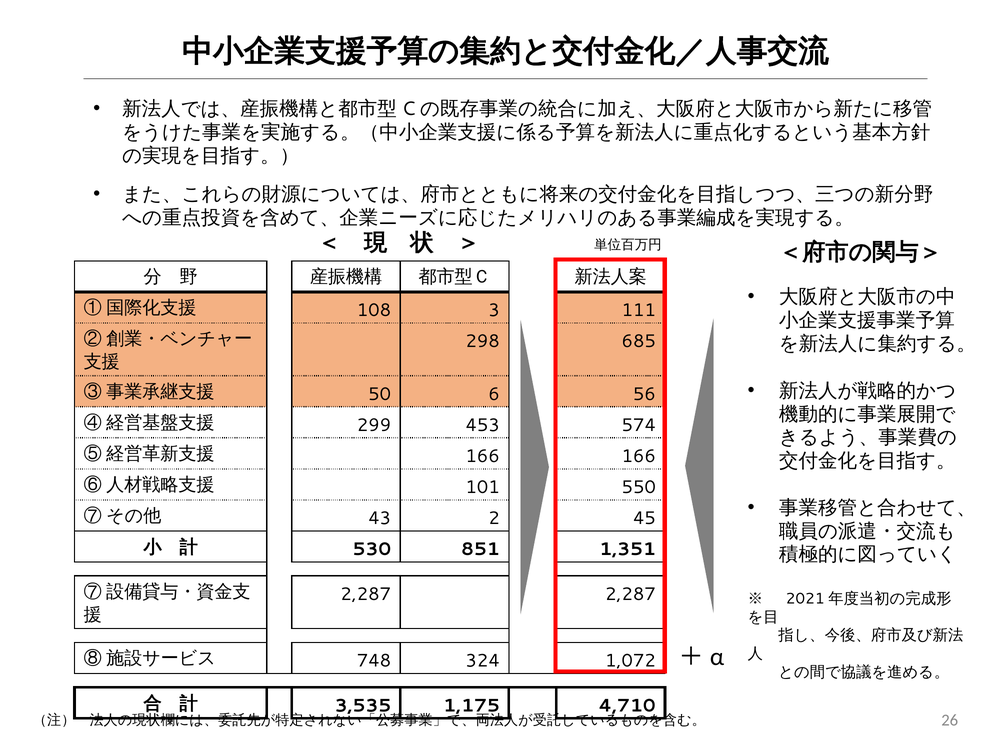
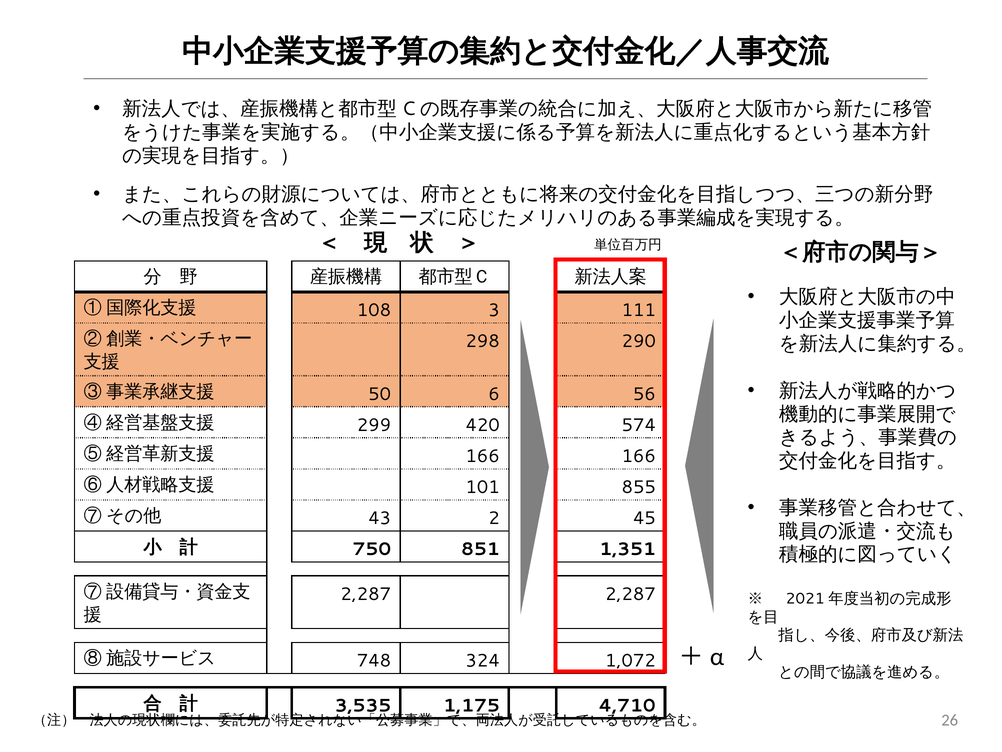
685: 685 -> 290
453: 453 -> 420
550: 550 -> 855
530: 530 -> 750
